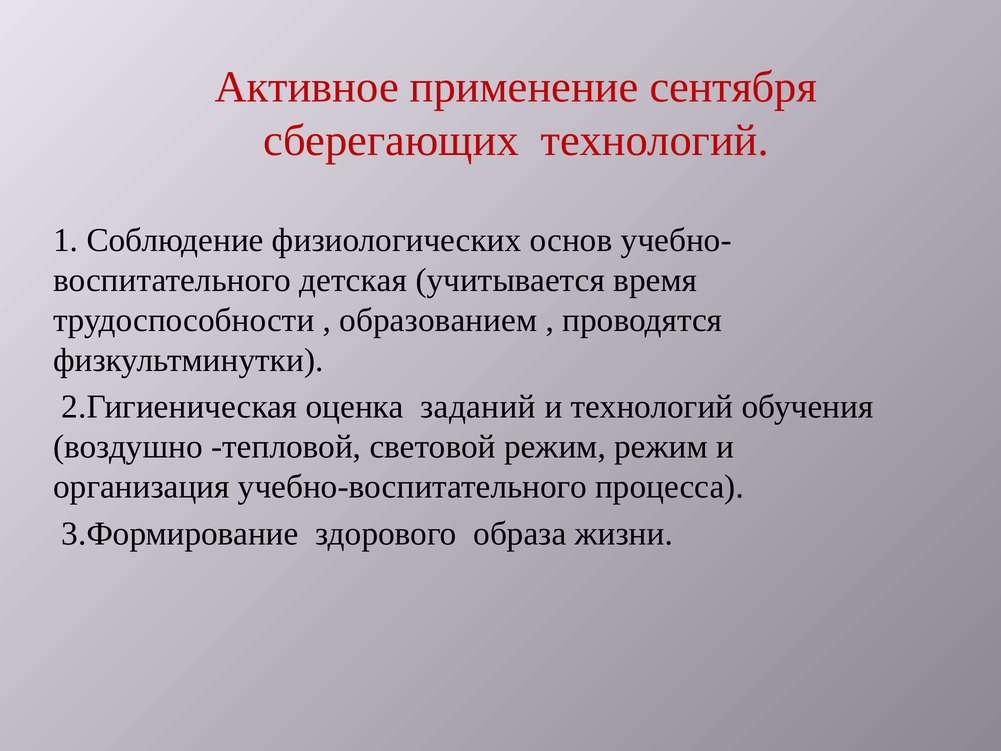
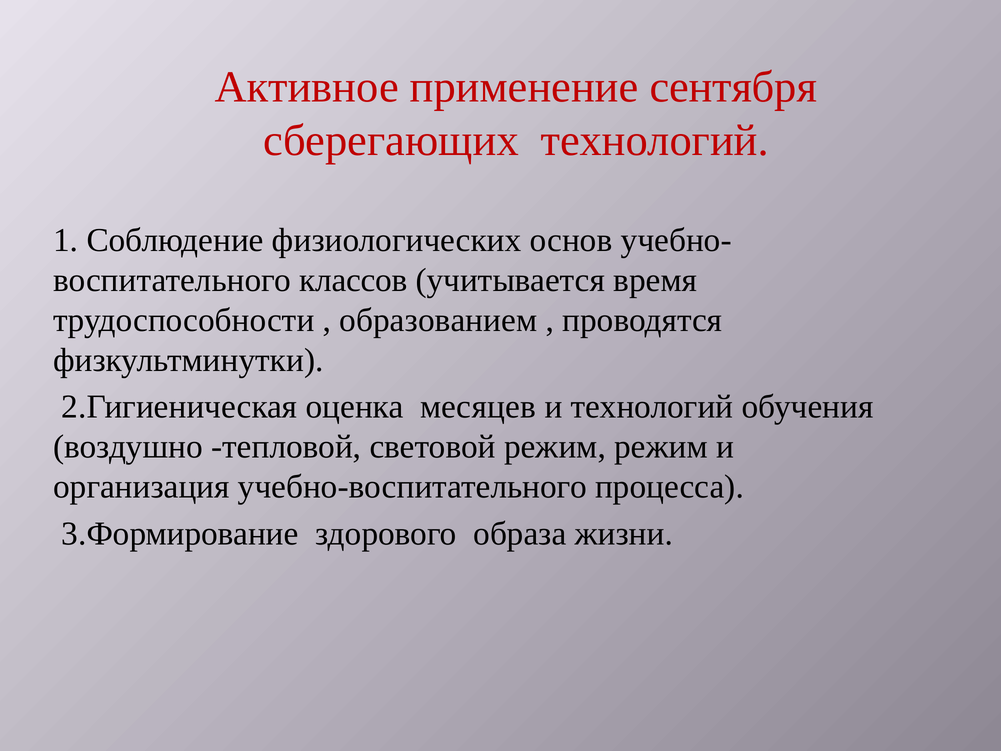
детская: детская -> классов
заданий: заданий -> месяцев
